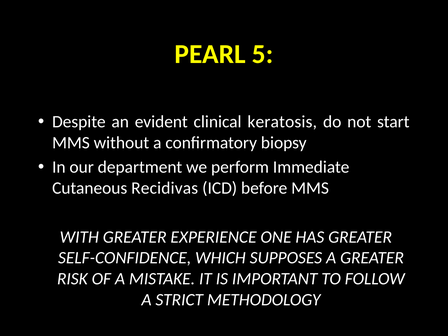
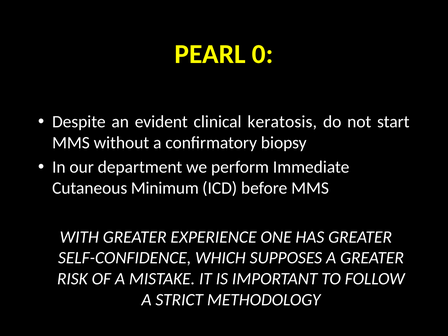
5: 5 -> 0
Recidivas: Recidivas -> Minimum
